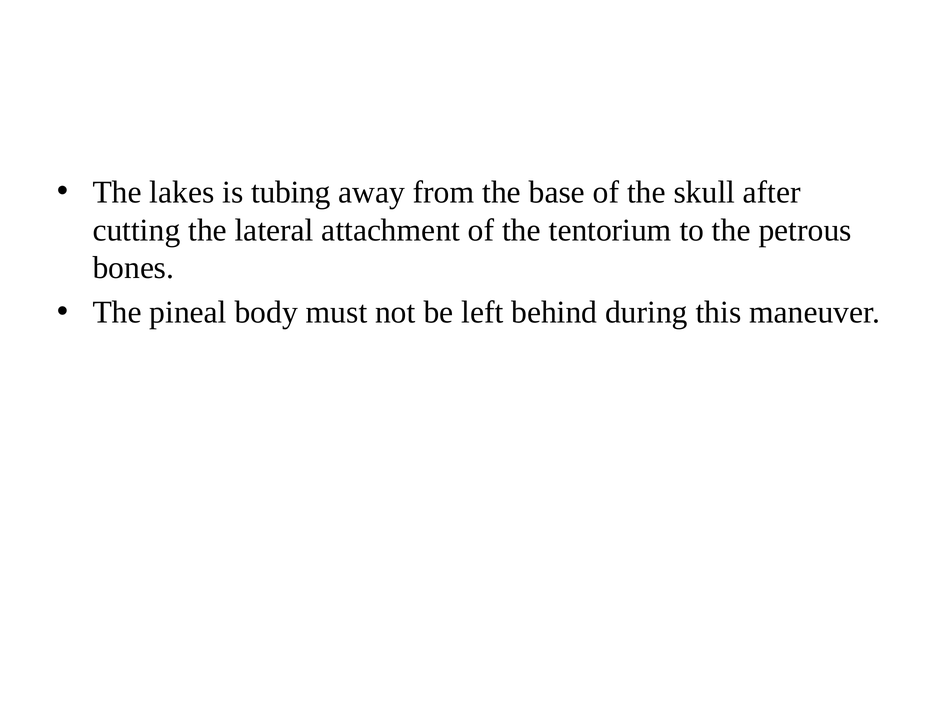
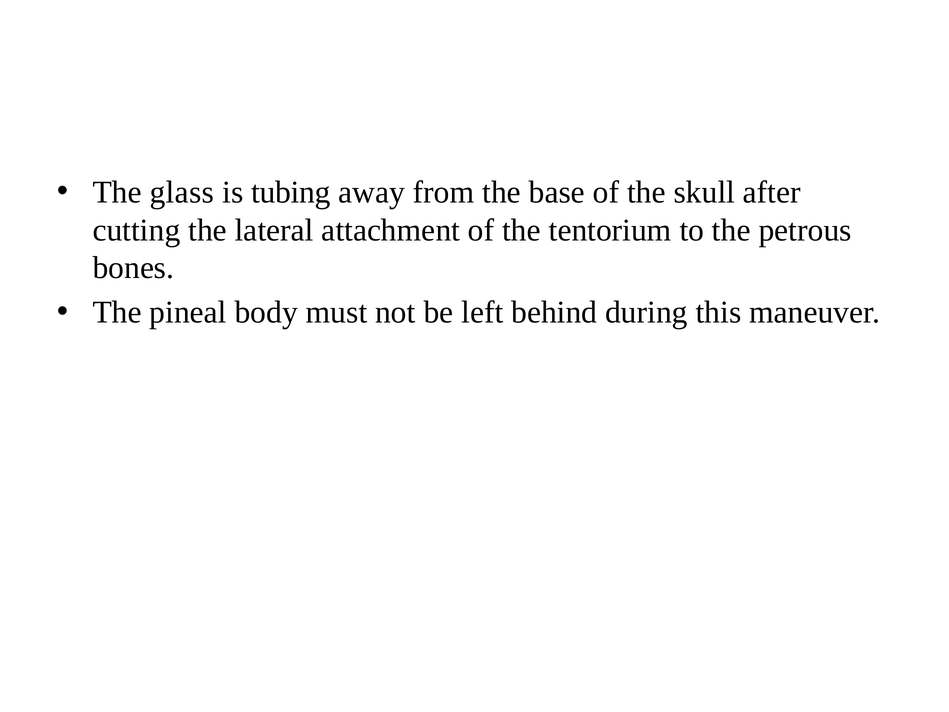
lakes: lakes -> glass
